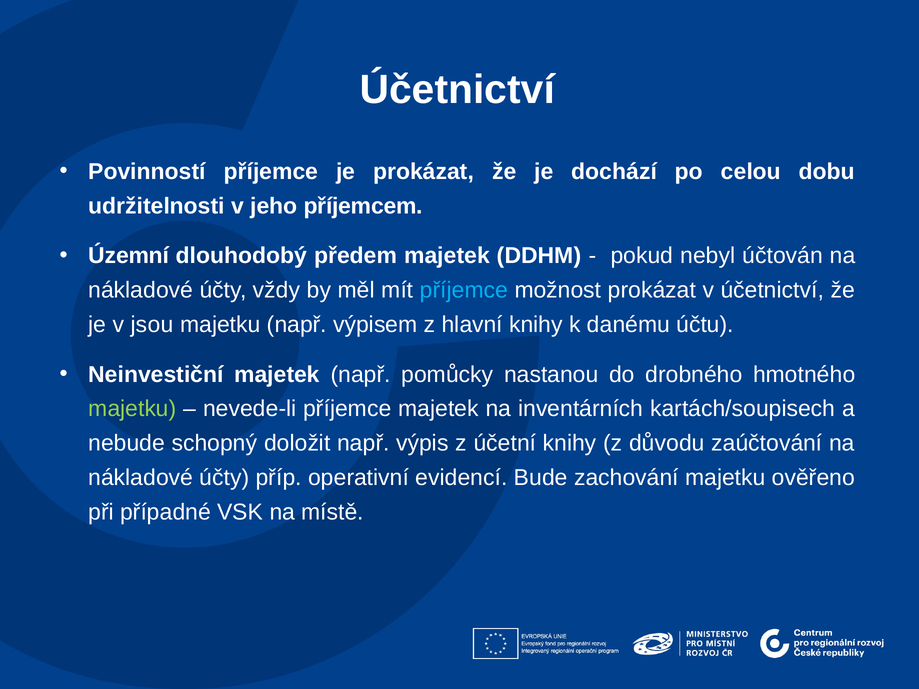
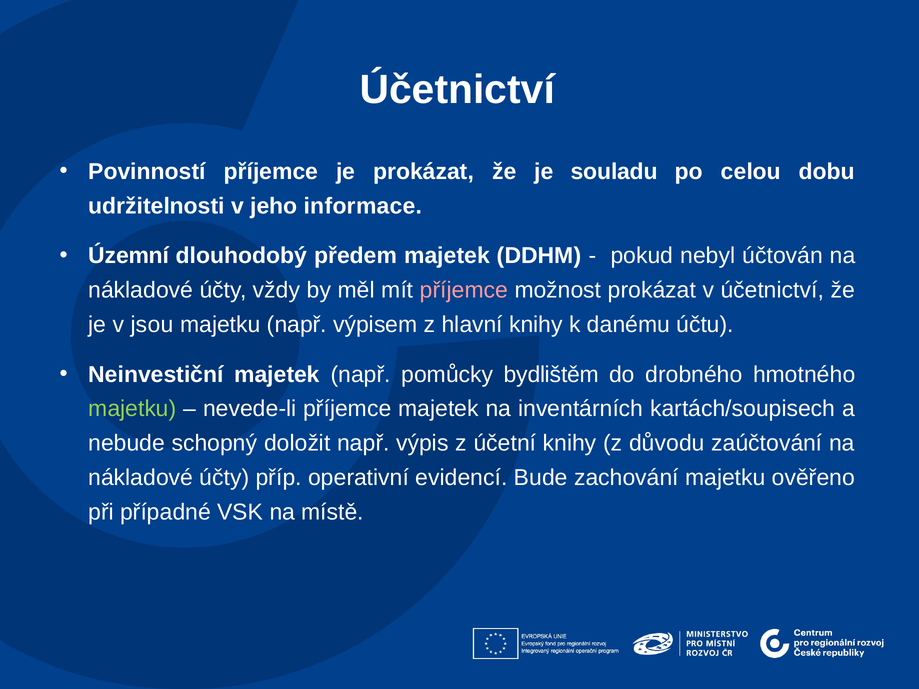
dochází: dochází -> souladu
příjemcem: příjemcem -> informace
příjemce at (464, 290) colour: light blue -> pink
nastanou: nastanou -> bydlištěm
